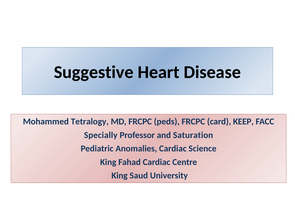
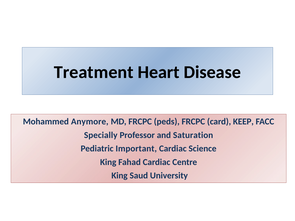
Suggestive: Suggestive -> Treatment
Tetralogy: Tetralogy -> Anymore
Anomalies: Anomalies -> Important
